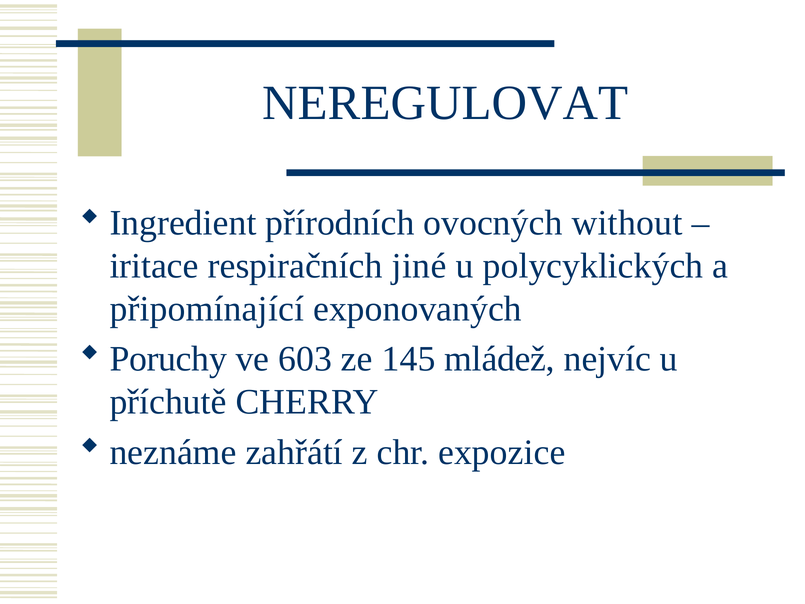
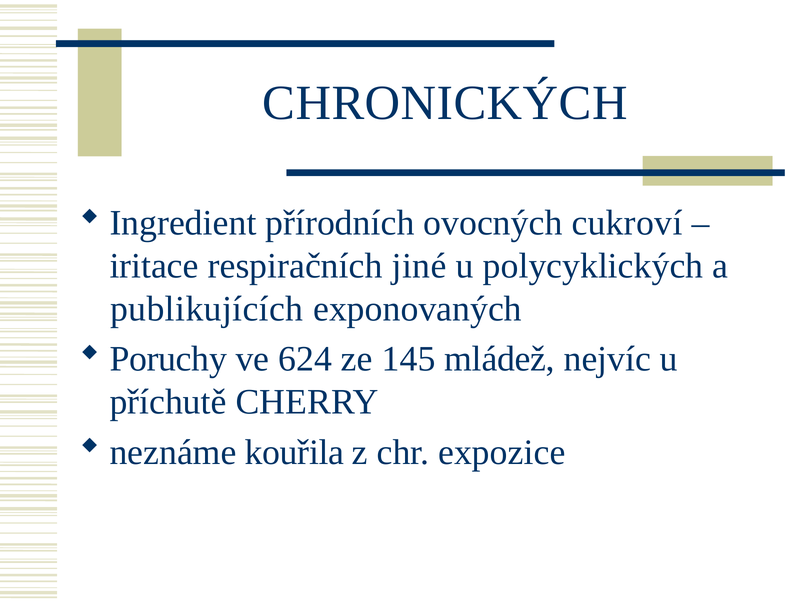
NEREGULOVAT: NEREGULOVAT -> CHRONICKÝCH
without: without -> cukroví
připomínající: připomínající -> publikujících
603: 603 -> 624
zahřátí: zahřátí -> kouřila
